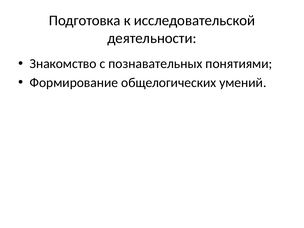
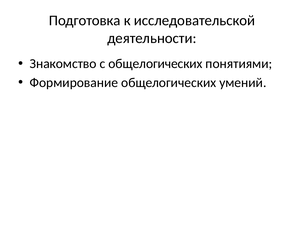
с познавательных: познавательных -> общелогических
